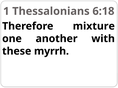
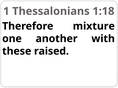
6:18: 6:18 -> 1:18
myrrh: myrrh -> raised
